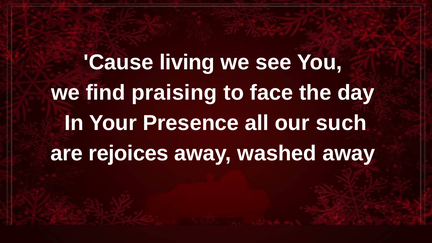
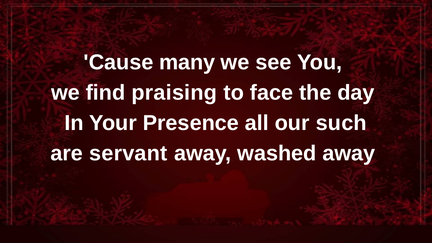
living: living -> many
rejoices: rejoices -> servant
